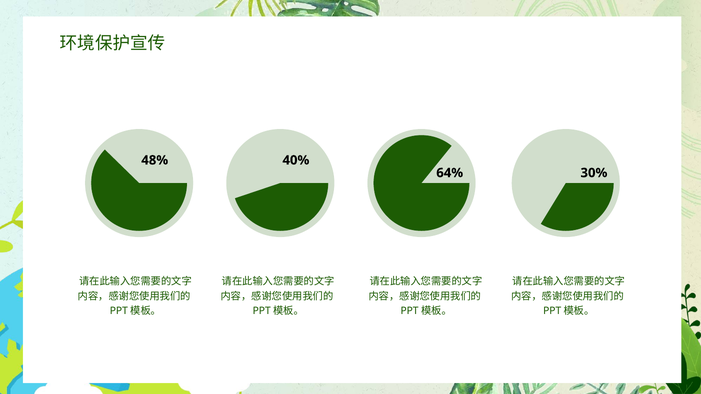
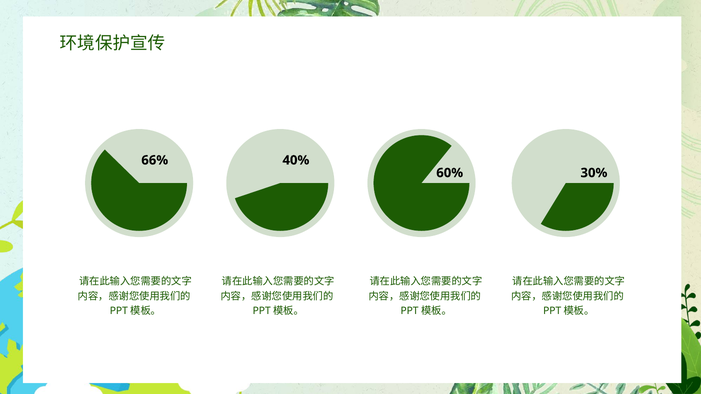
48%: 48% -> 66%
64%: 64% -> 60%
